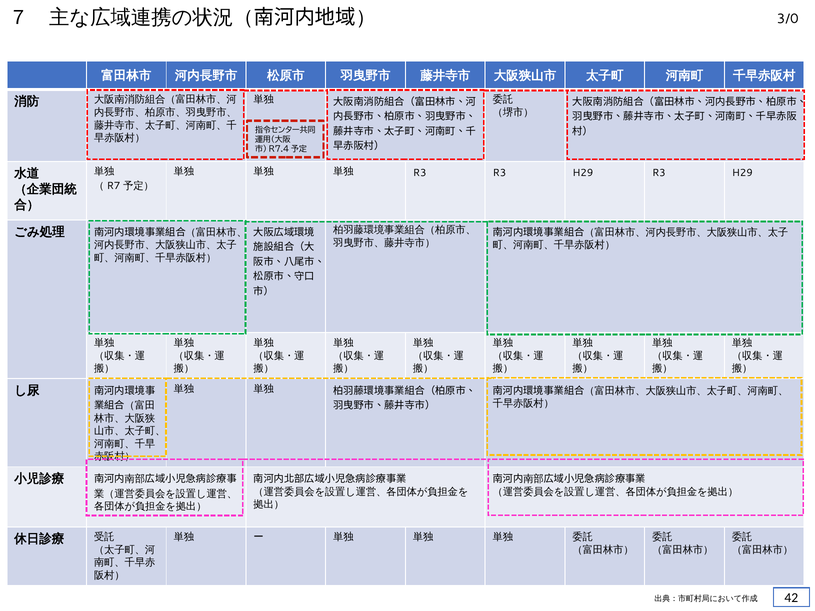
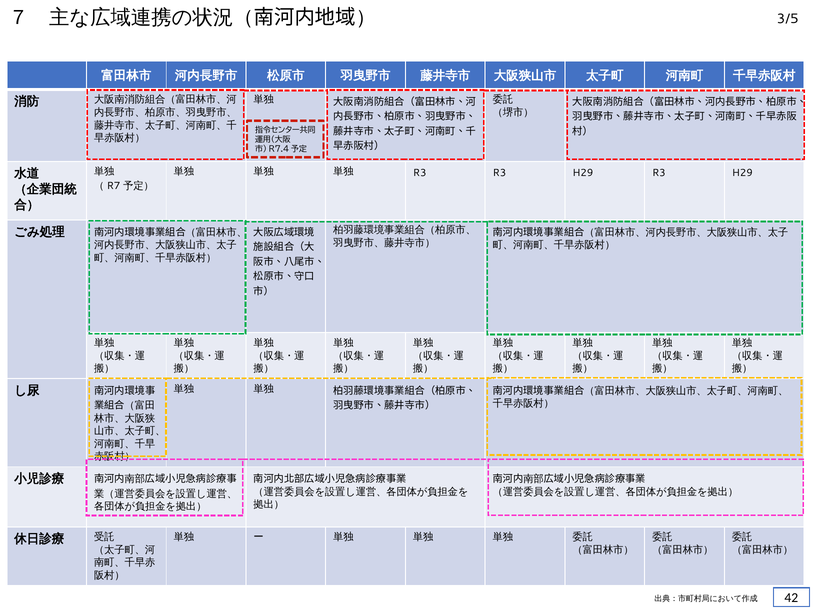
3/0: 3/0 -> 3/5
